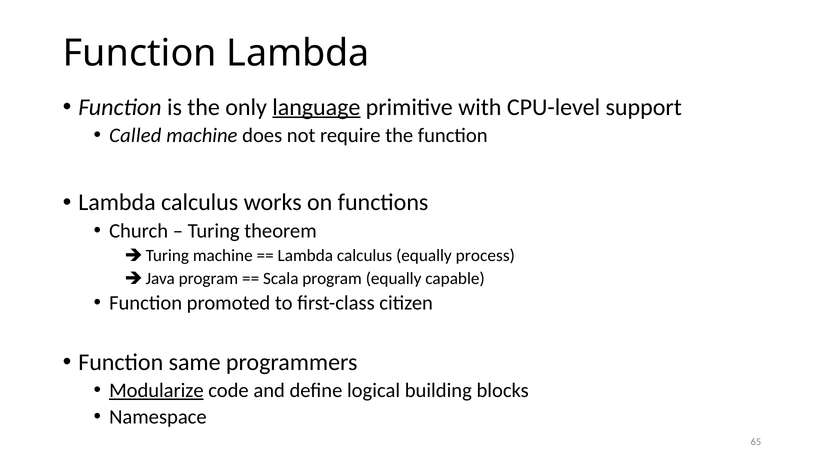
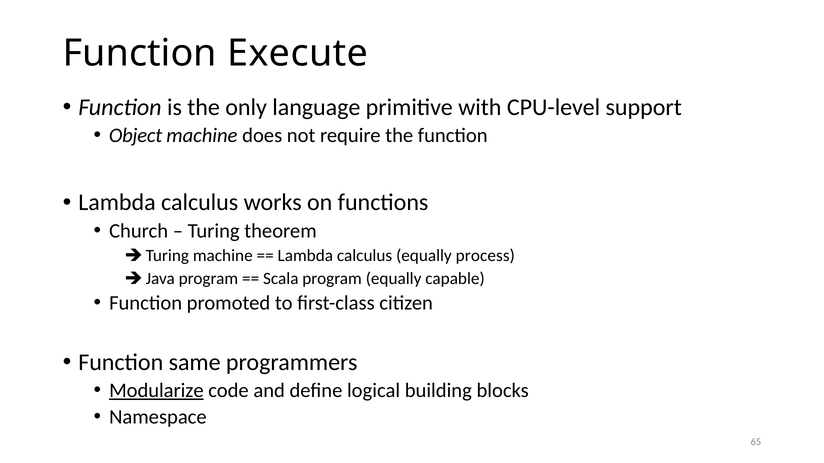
Function Lambda: Lambda -> Execute
language underline: present -> none
Called: Called -> Object
